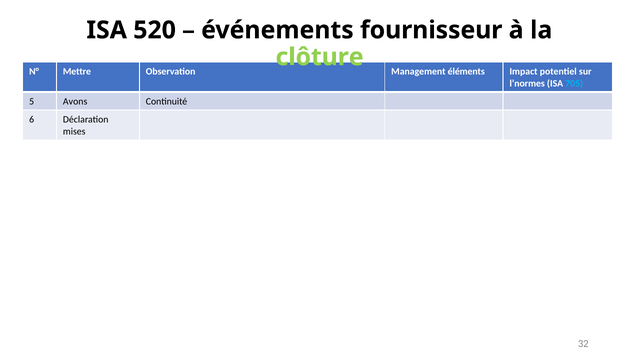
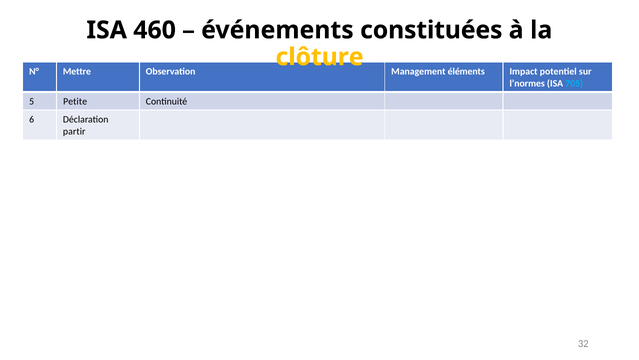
520: 520 -> 460
fournisseur: fournisseur -> constituées
clôture colour: light green -> yellow
Avons: Avons -> Petite
mises: mises -> partir
